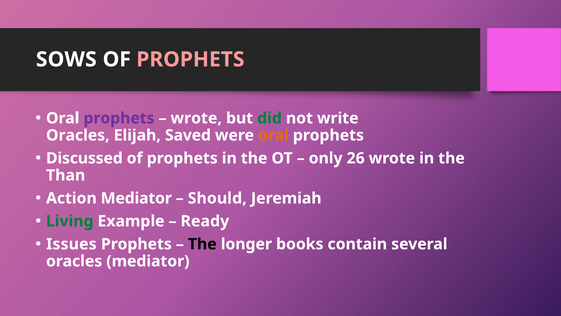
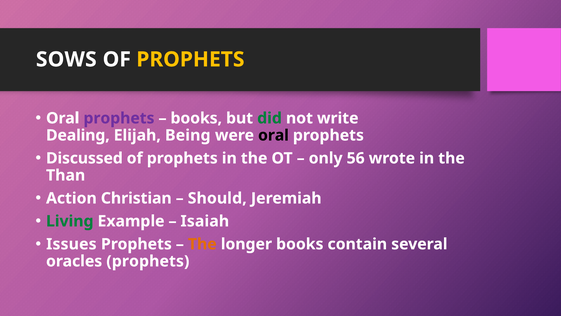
PROPHETS at (190, 59) colour: pink -> yellow
wrote at (196, 118): wrote -> books
Oracles at (78, 135): Oracles -> Dealing
Saved: Saved -> Being
oral at (273, 135) colour: orange -> black
26: 26 -> 56
Action Mediator: Mediator -> Christian
Ready: Ready -> Isaiah
The at (202, 244) colour: black -> orange
oracles mediator: mediator -> prophets
